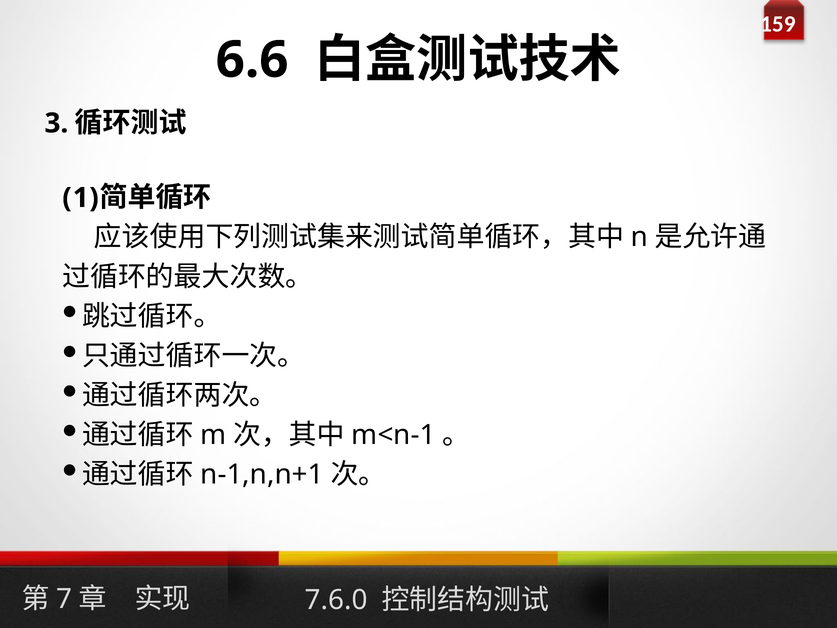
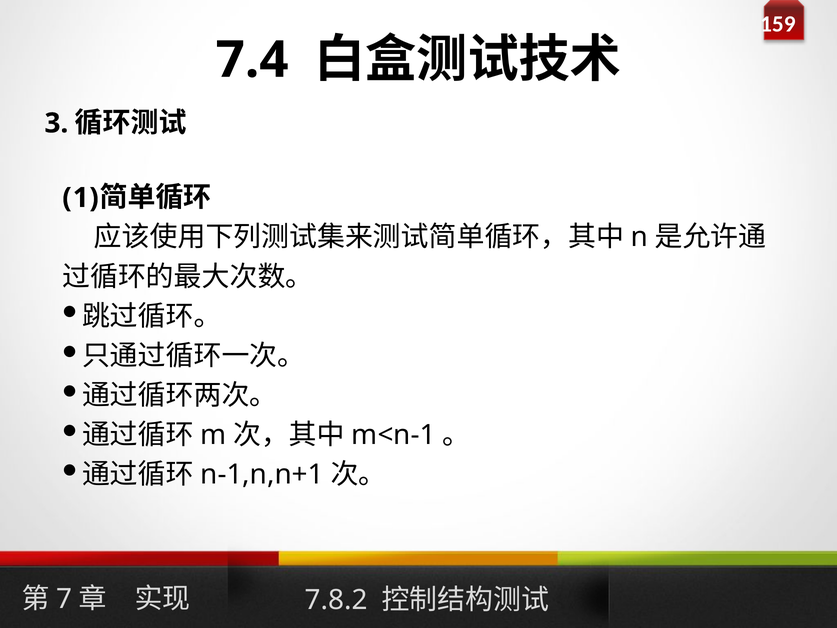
6.6: 6.6 -> 7.4
7.6.0: 7.6.0 -> 7.8.2
